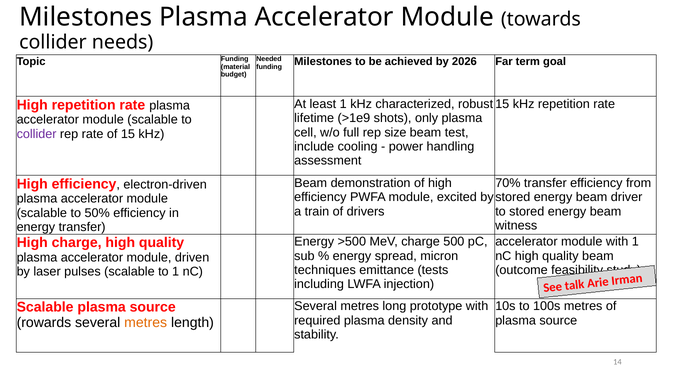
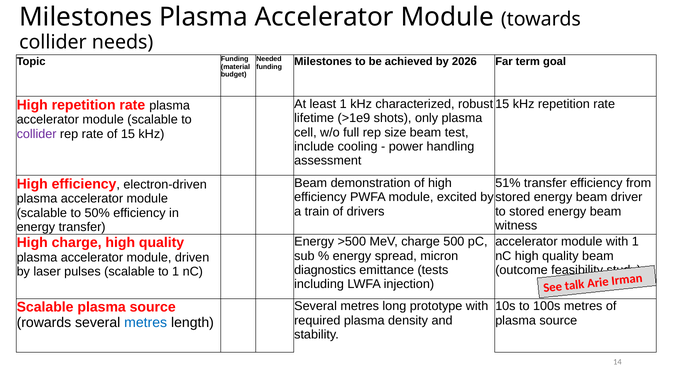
70%: 70% -> 51%
techniques: techniques -> diagnostics
metres at (146, 322) colour: orange -> blue
